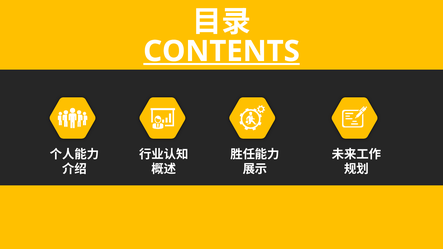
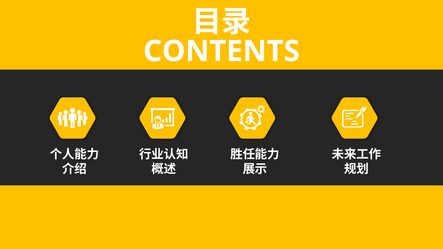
CONTENTS underline: present -> none
